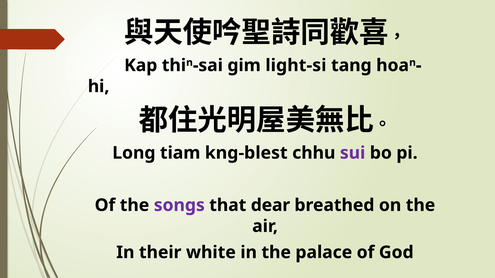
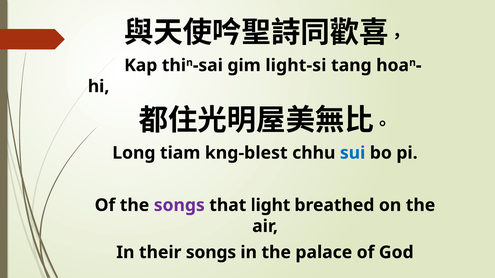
sui colour: purple -> blue
dear: dear -> light
their white: white -> songs
